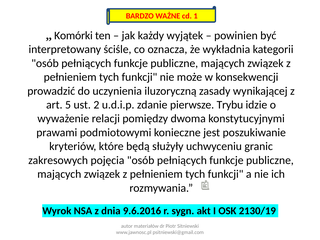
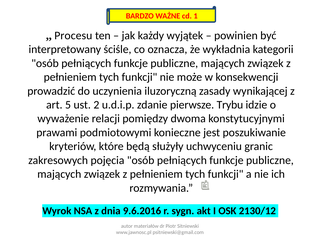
Komórki: Komórki -> Procesu
2130/19: 2130/19 -> 2130/12
